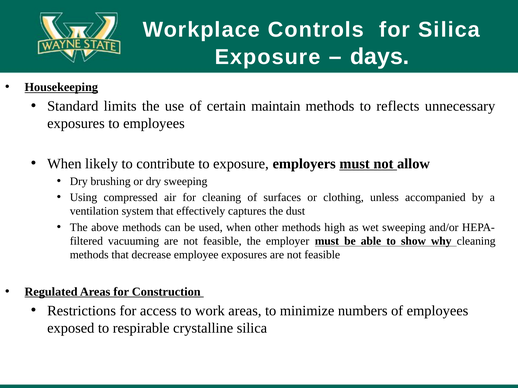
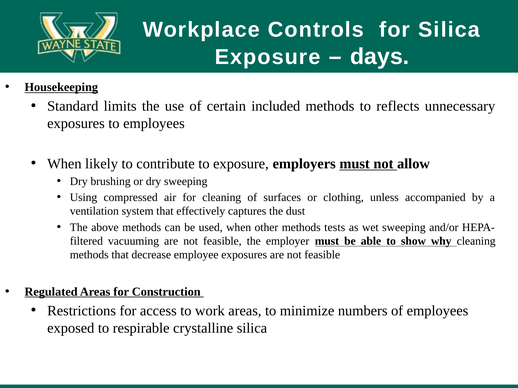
maintain: maintain -> included
high: high -> tests
